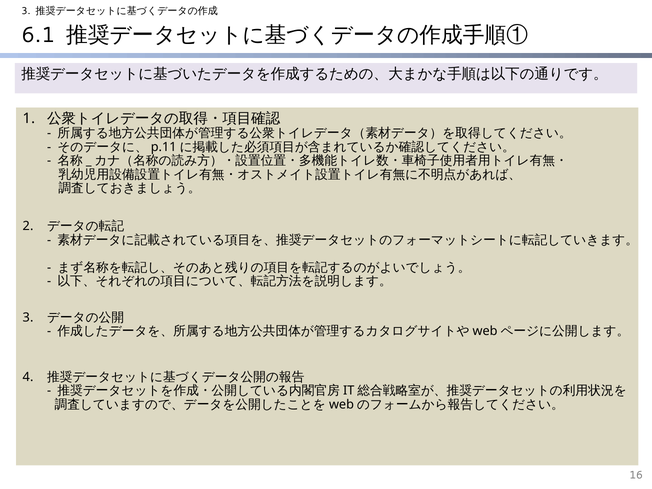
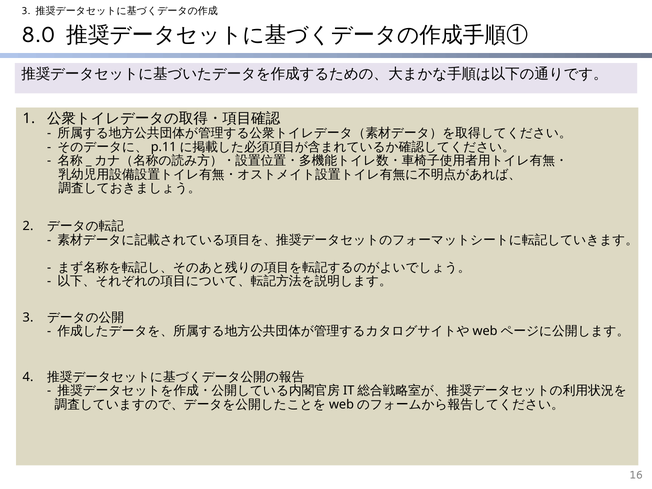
6.1: 6.1 -> 8.0
